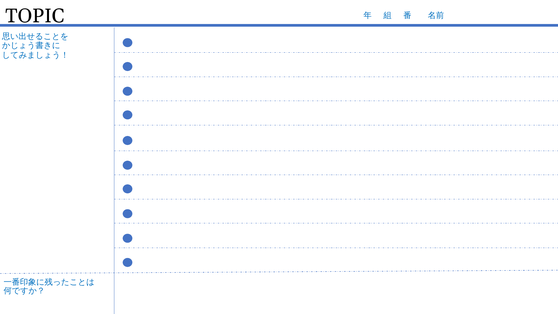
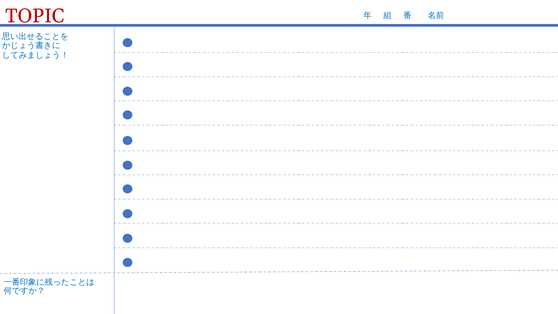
TOPIC colour: black -> red
